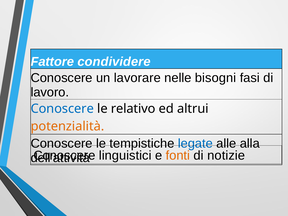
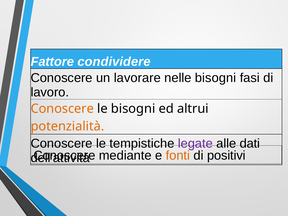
Conoscere at (62, 109) colour: blue -> orange
le relativo: relativo -> bisogni
legate colour: blue -> purple
alla: alla -> dati
linguistici: linguistici -> mediante
notizie: notizie -> positivi
